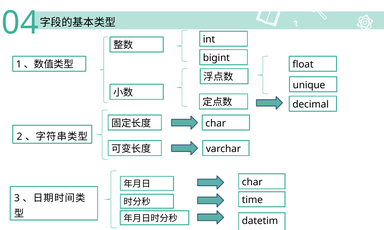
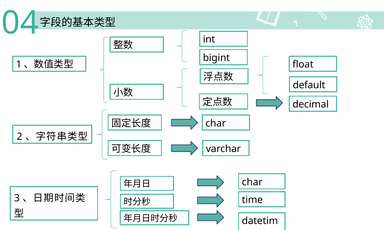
unique: unique -> default
